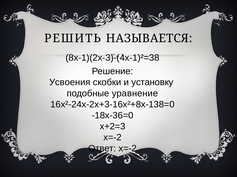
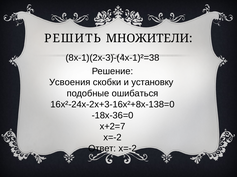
НАЗЫВАЕТСЯ: НАЗЫВАЕТСЯ -> МНОЖИТЕЛИ
уравнение: уравнение -> ошибаться
x+2=3: x+2=3 -> x+2=7
